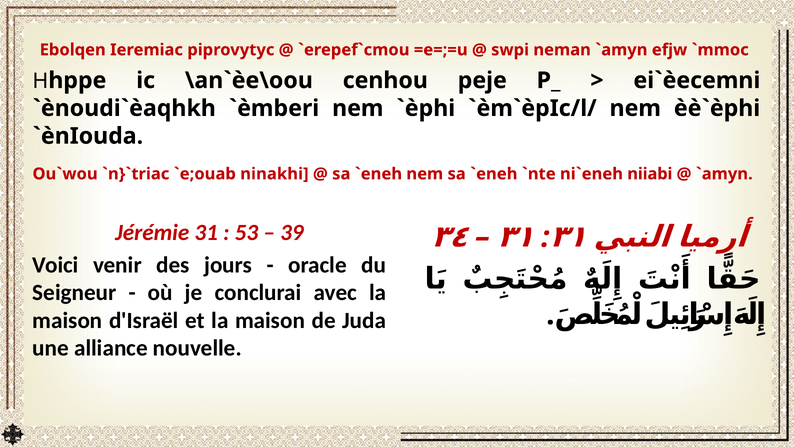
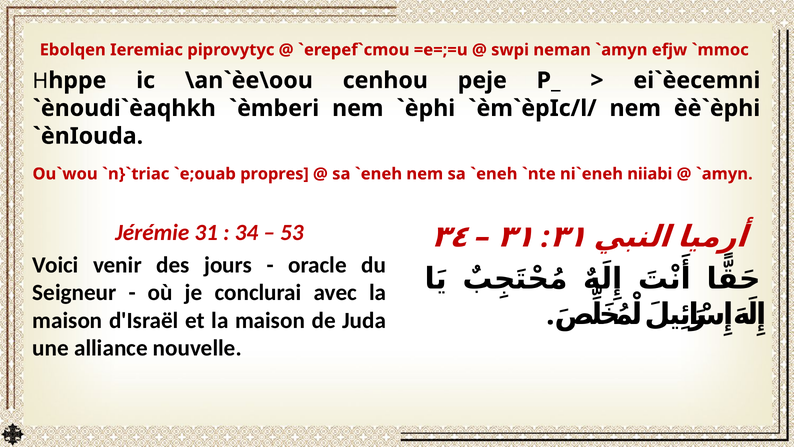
ninakhi: ninakhi -> propres
53: 53 -> 34
39: 39 -> 53
